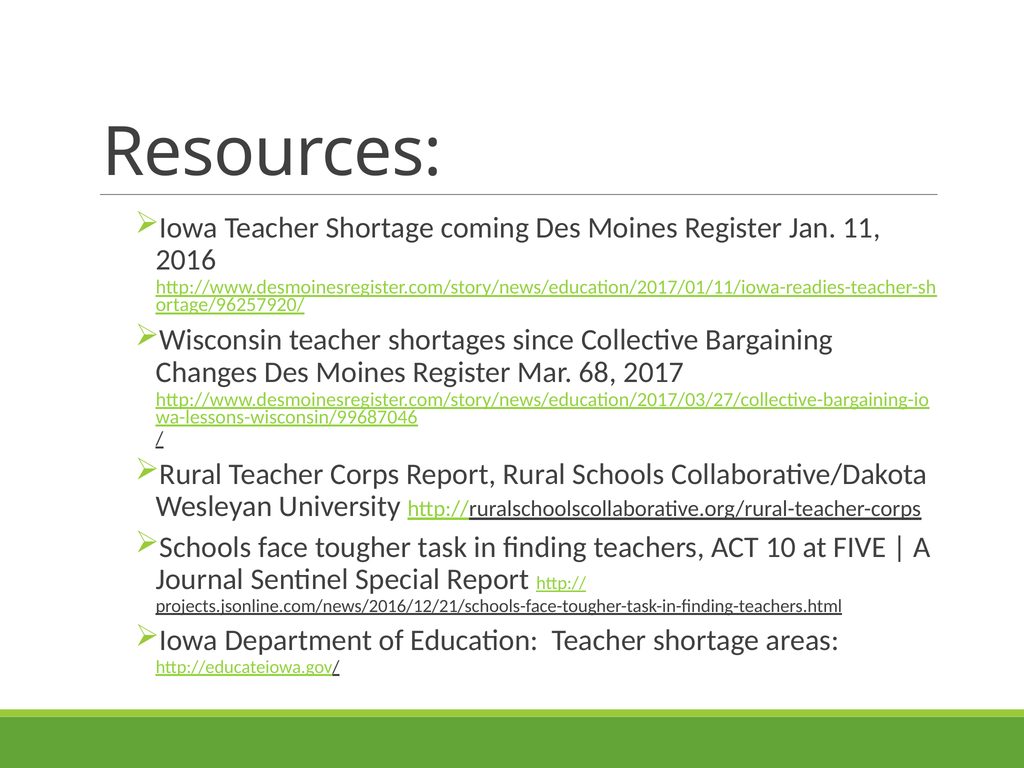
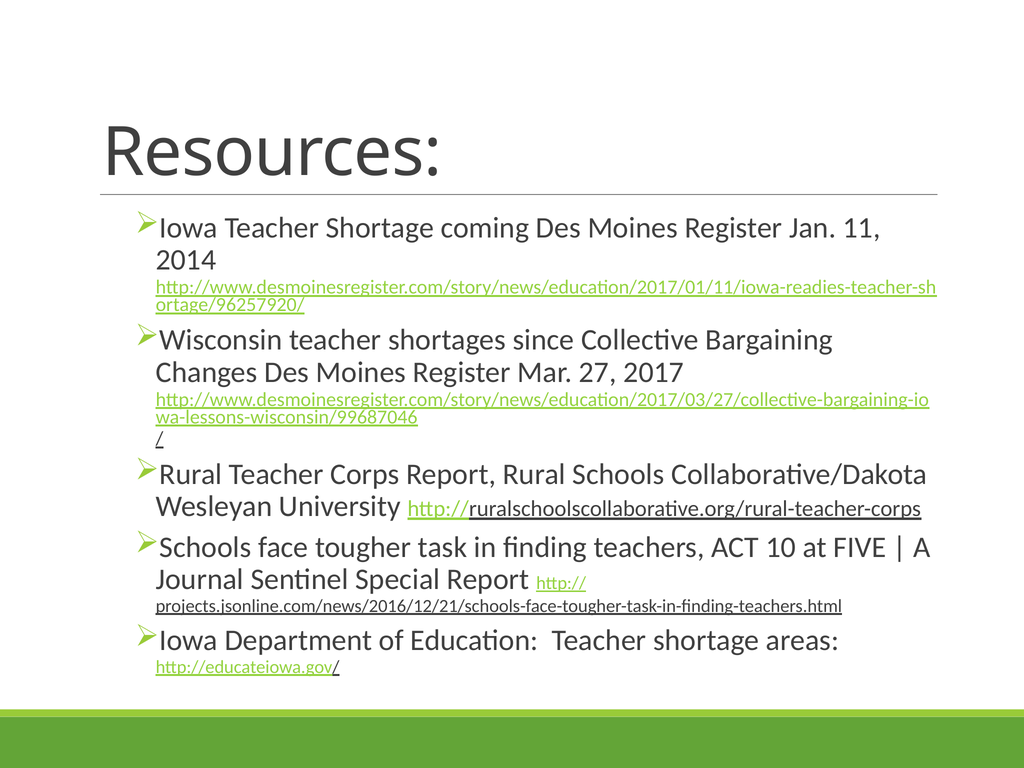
2016: 2016 -> 2014
68: 68 -> 27
